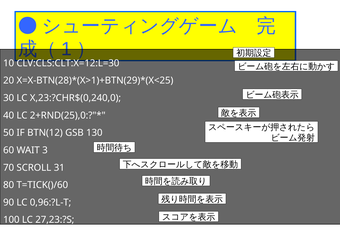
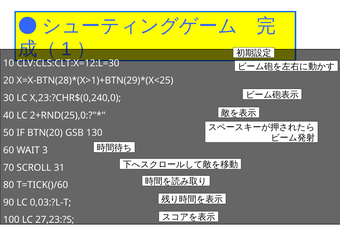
BTN(12: BTN(12 -> BTN(20
0,96:?L-T: 0,96:?L-T -> 0,03:?L-T
